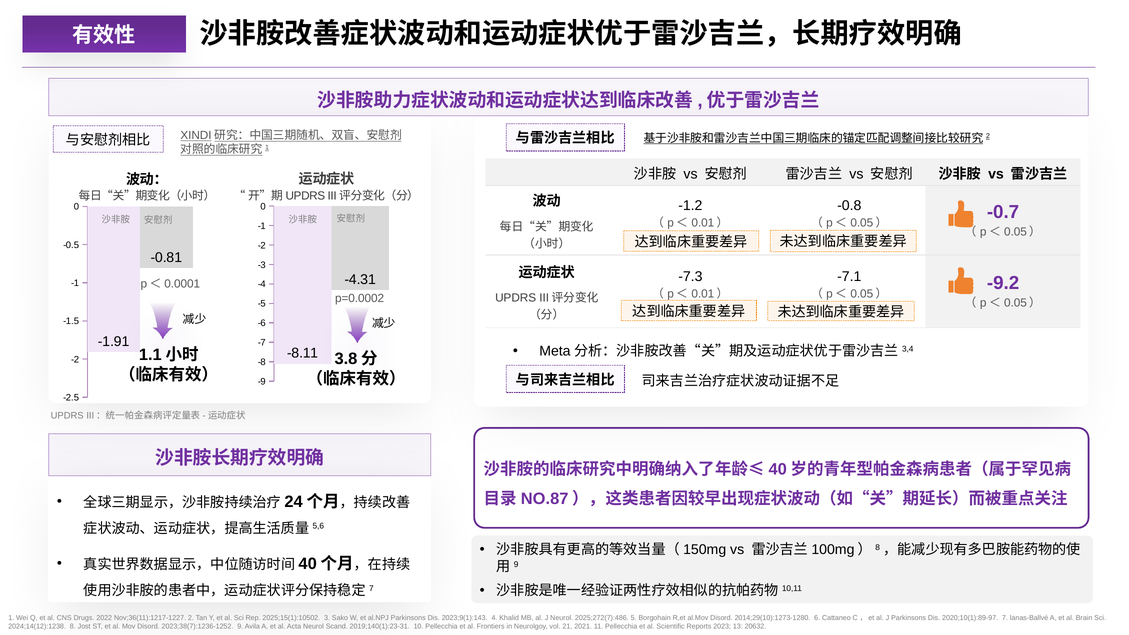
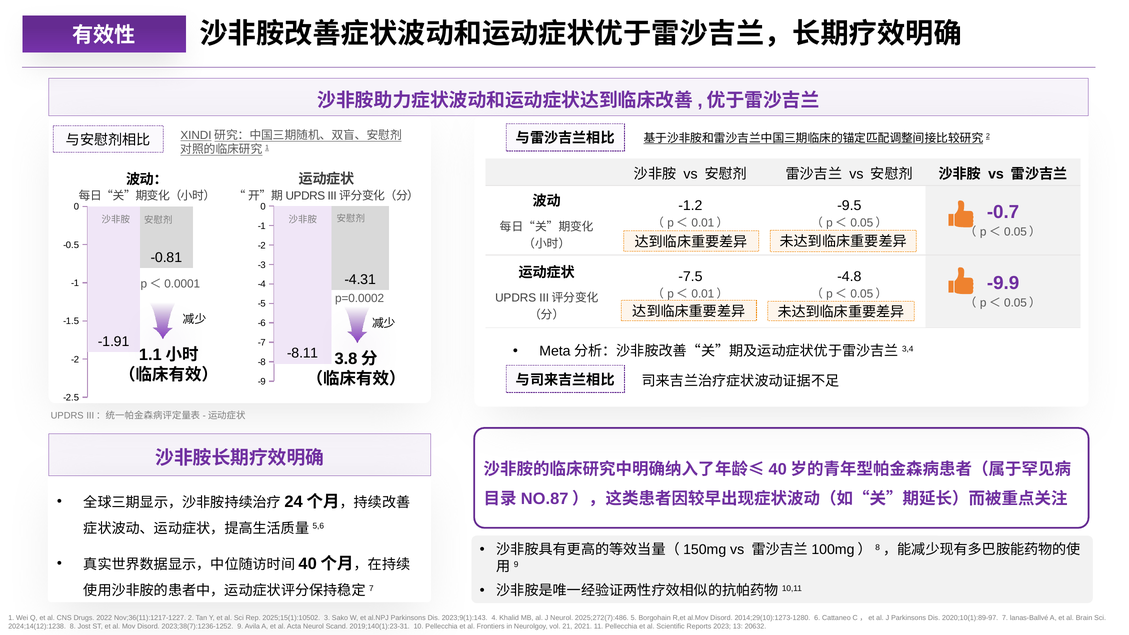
-0.8: -0.8 -> -9.5
-7.3: -7.3 -> -7.5
-7.1: -7.1 -> -4.8
-9.2: -9.2 -> -9.9
